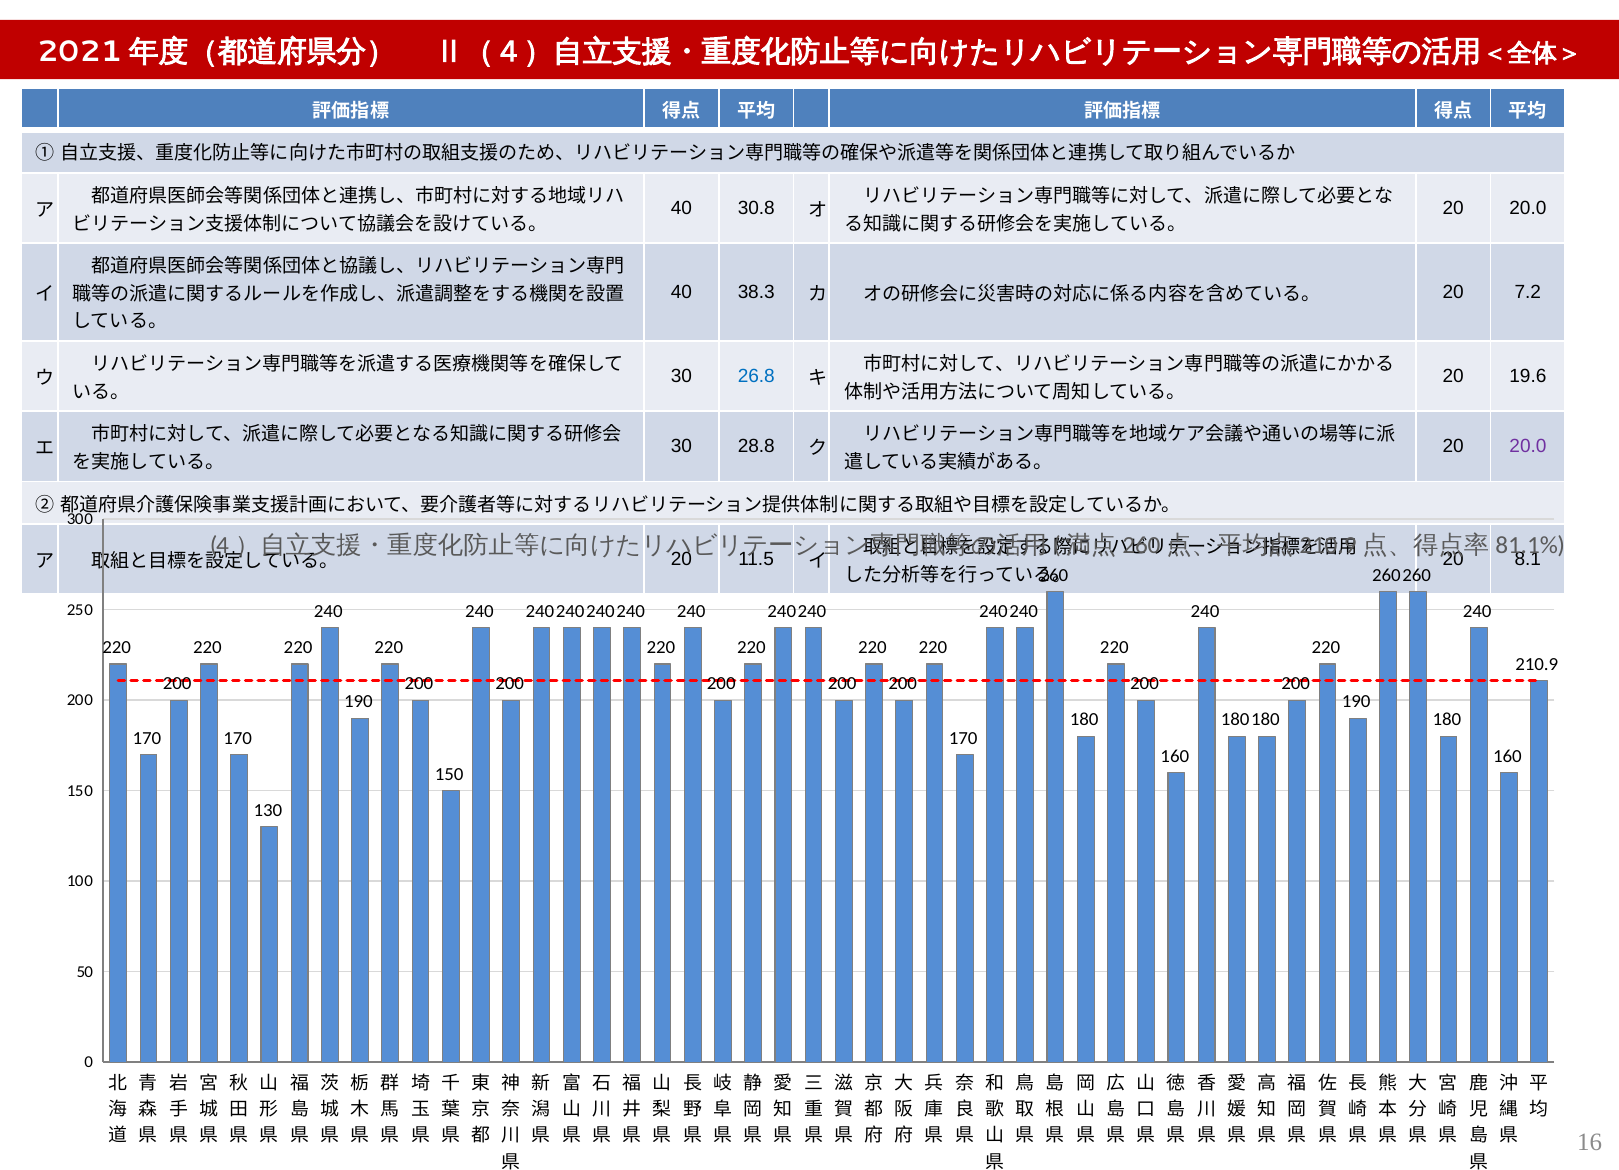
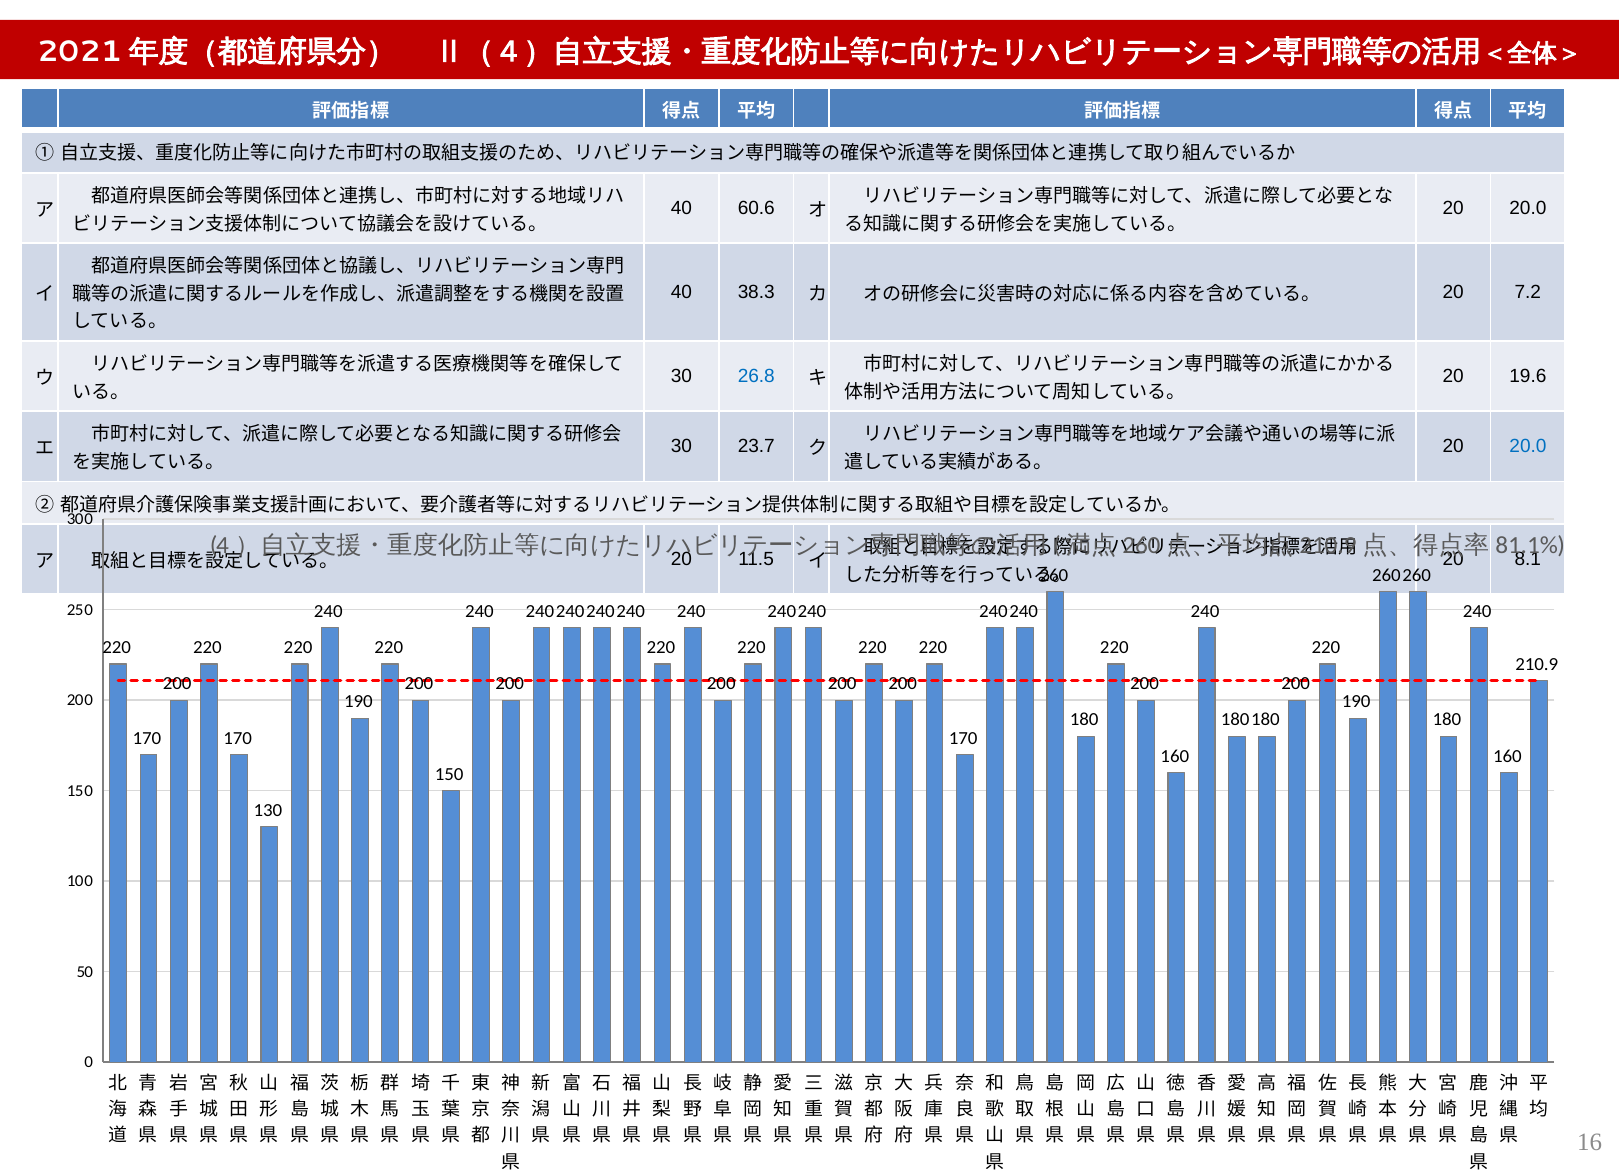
30.8: 30.8 -> 60.6
28.8: 28.8 -> 23.7
20.0 at (1528, 446) colour: purple -> blue
